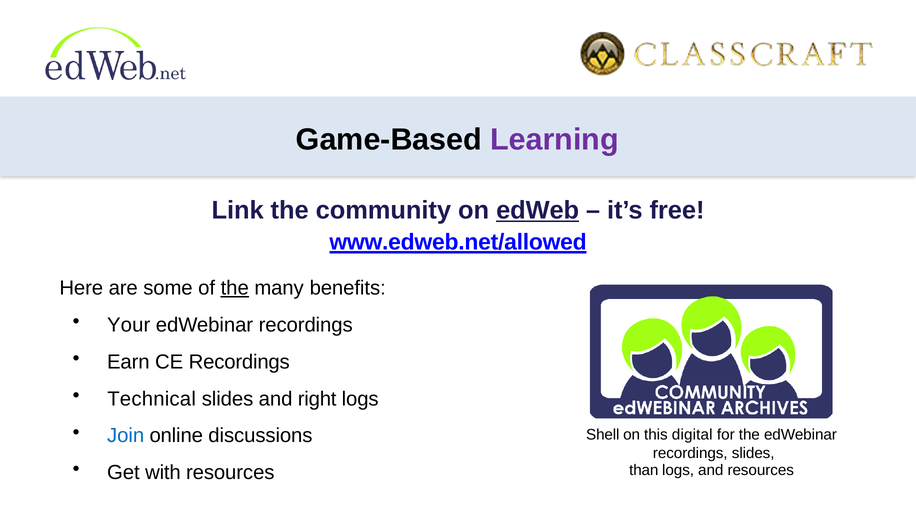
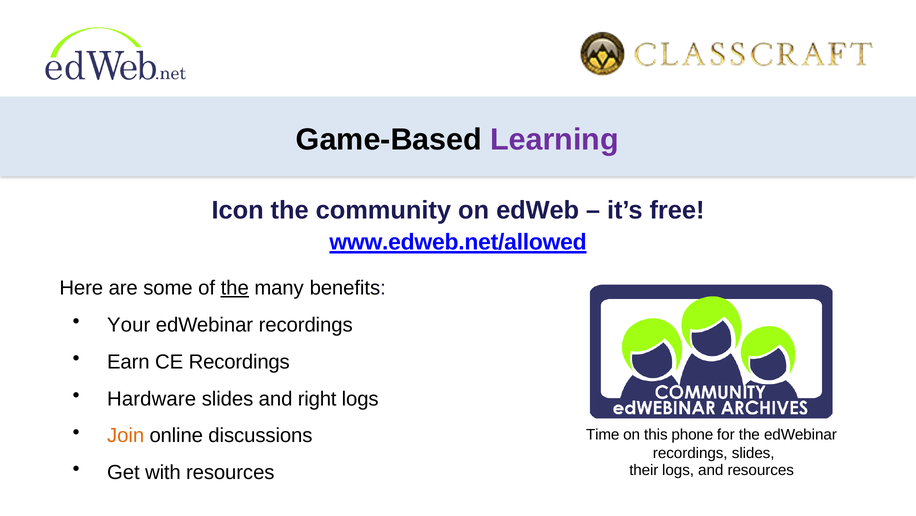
Link: Link -> Icon
edWeb underline: present -> none
Technical: Technical -> Hardware
Join colour: blue -> orange
Shell: Shell -> Time
digital: digital -> phone
than: than -> their
